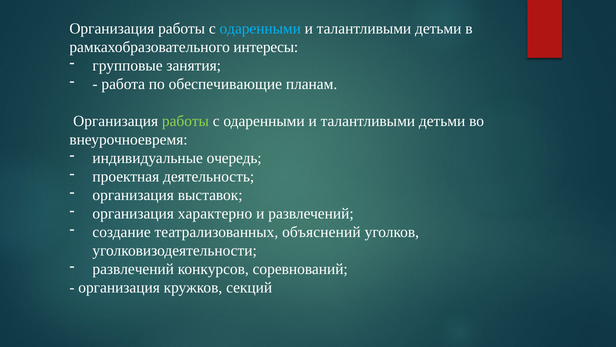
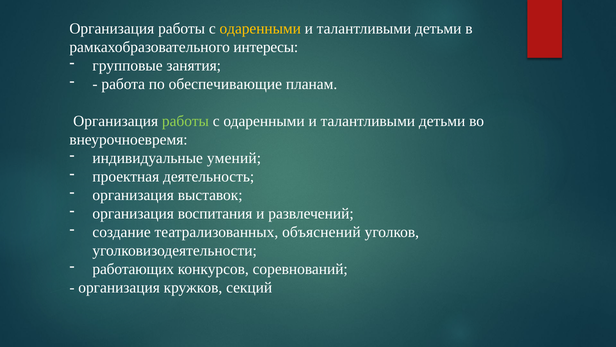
одаренными at (260, 28) colour: light blue -> yellow
очередь: очередь -> умений
характерно: характерно -> воспитания
развлечений at (133, 269): развлечений -> работающих
